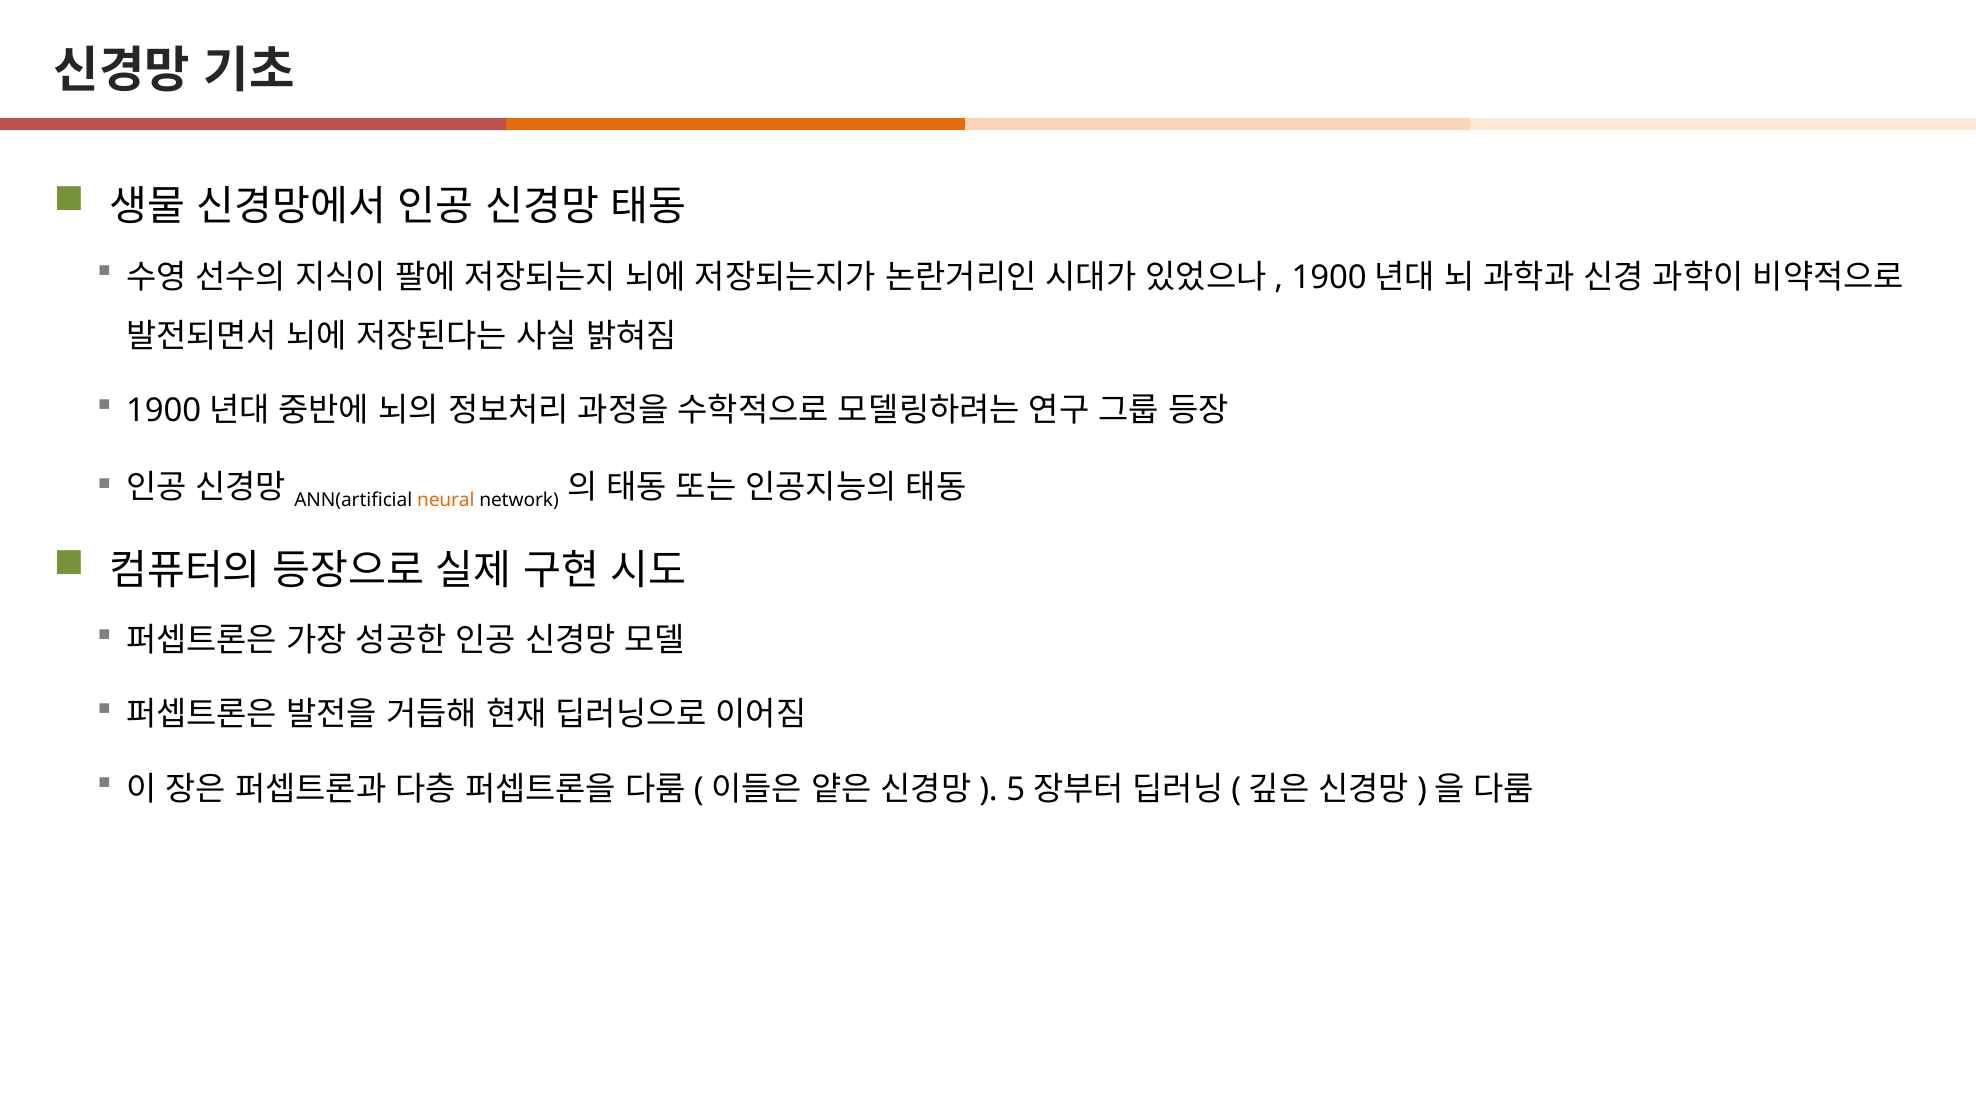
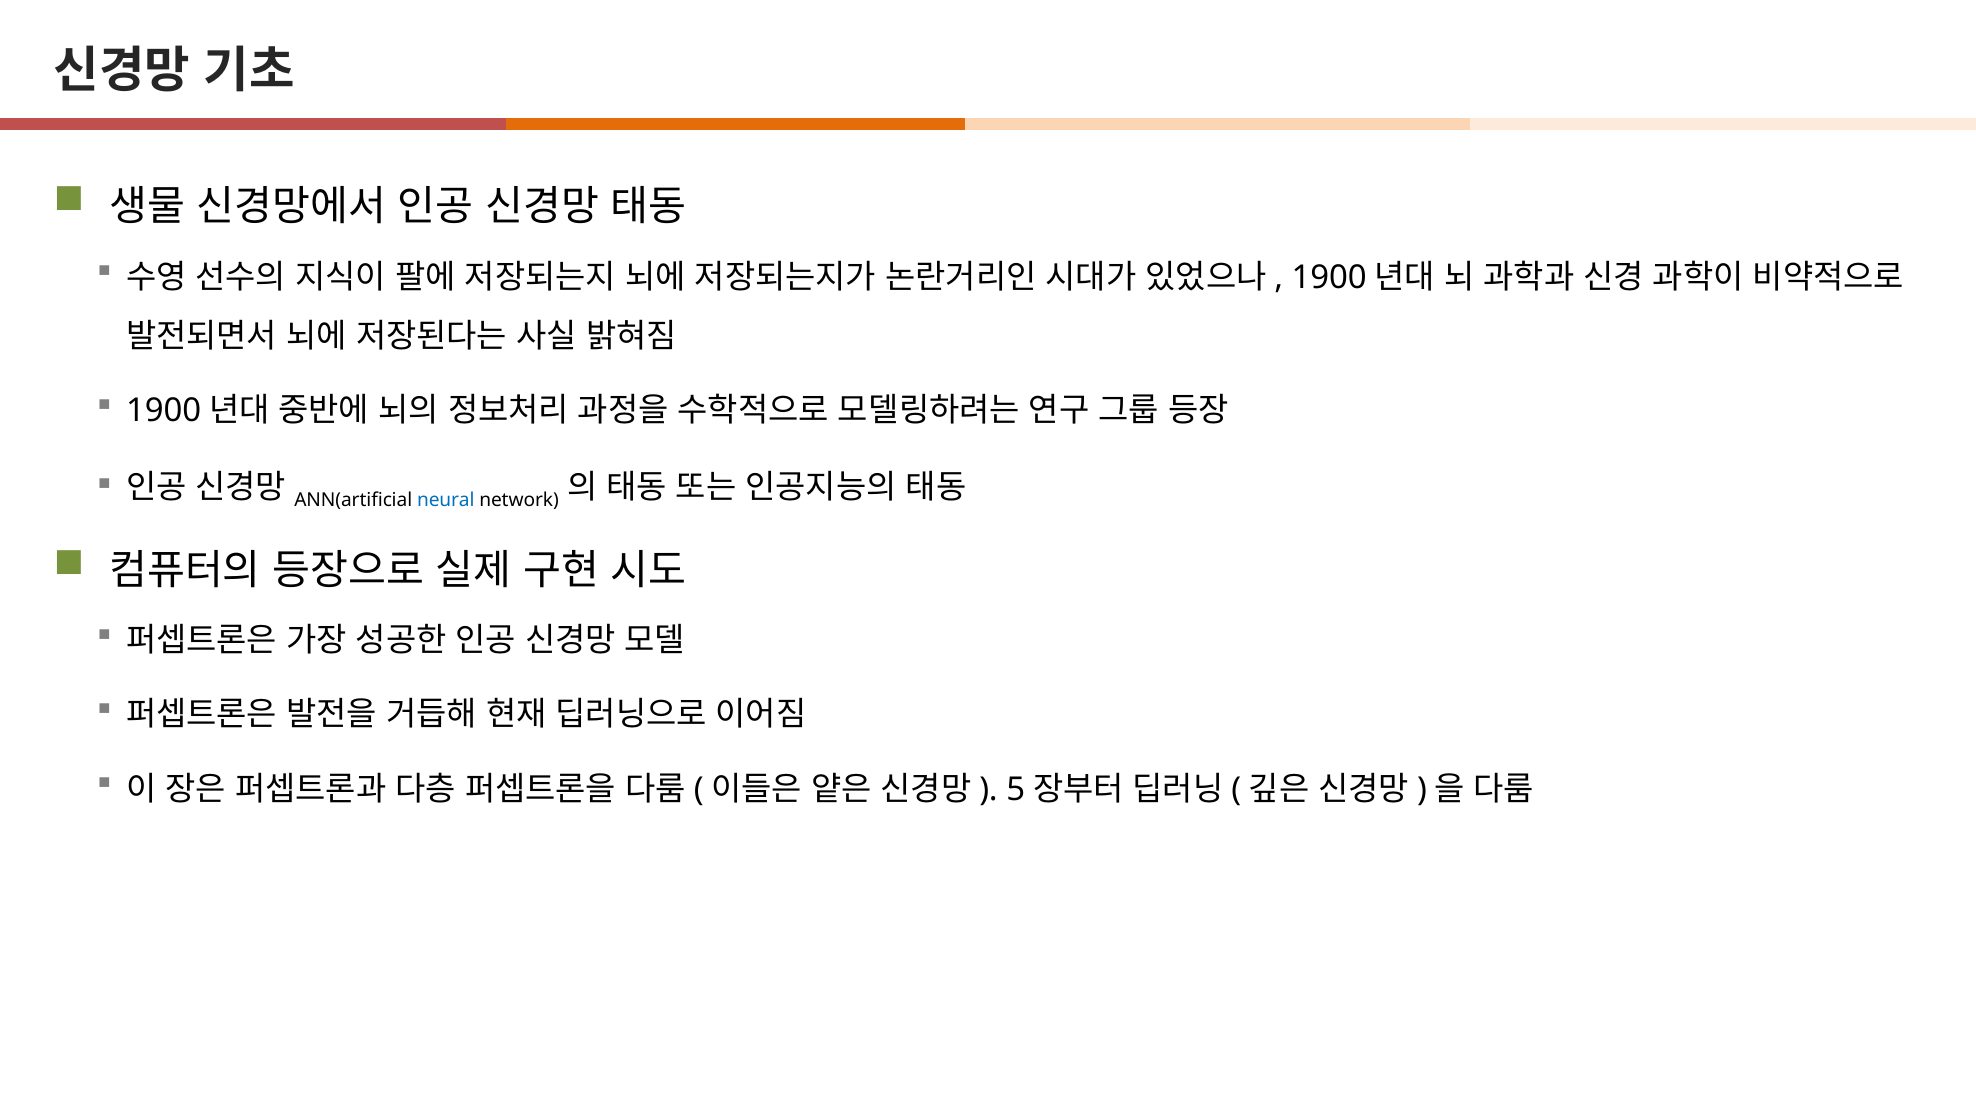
neural colour: orange -> blue
